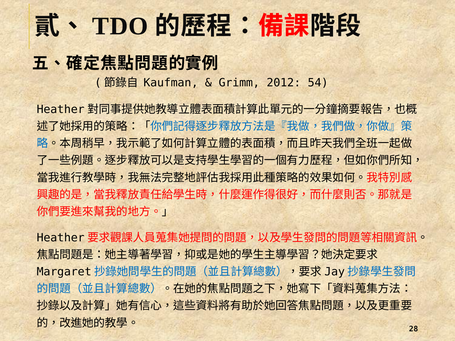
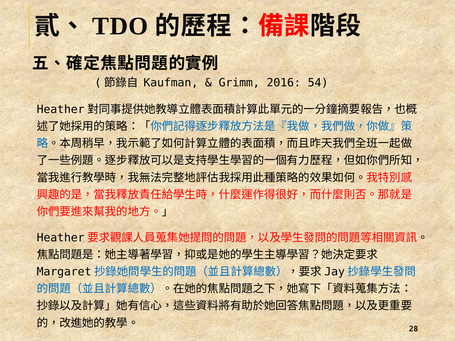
2012: 2012 -> 2016
